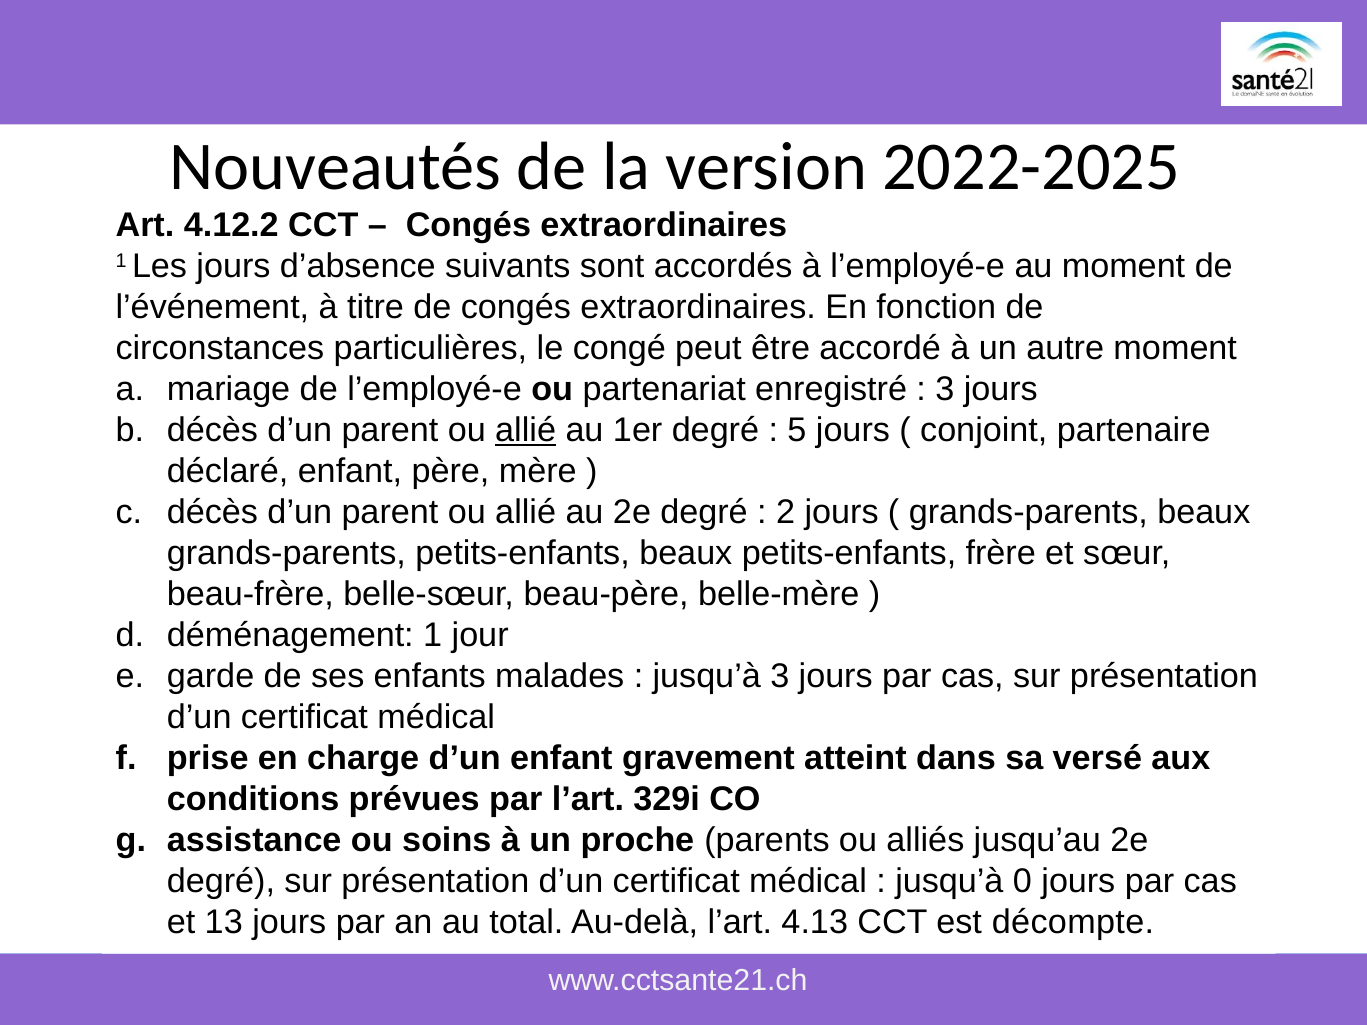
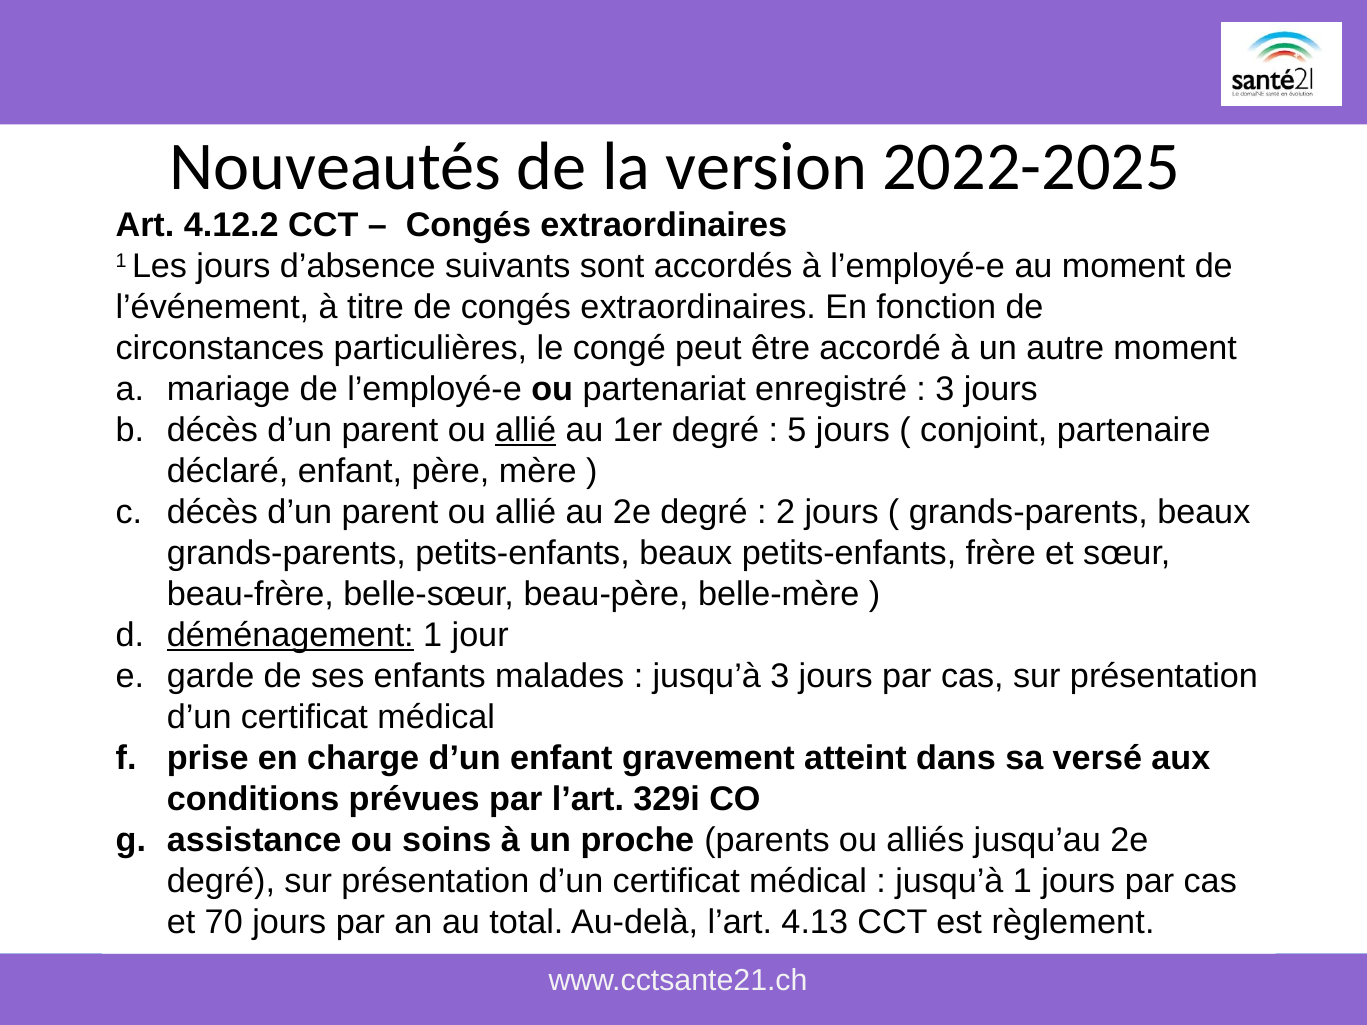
déménagement underline: none -> present
jusqu’à 0: 0 -> 1
13: 13 -> 70
décompte: décompte -> règlement
